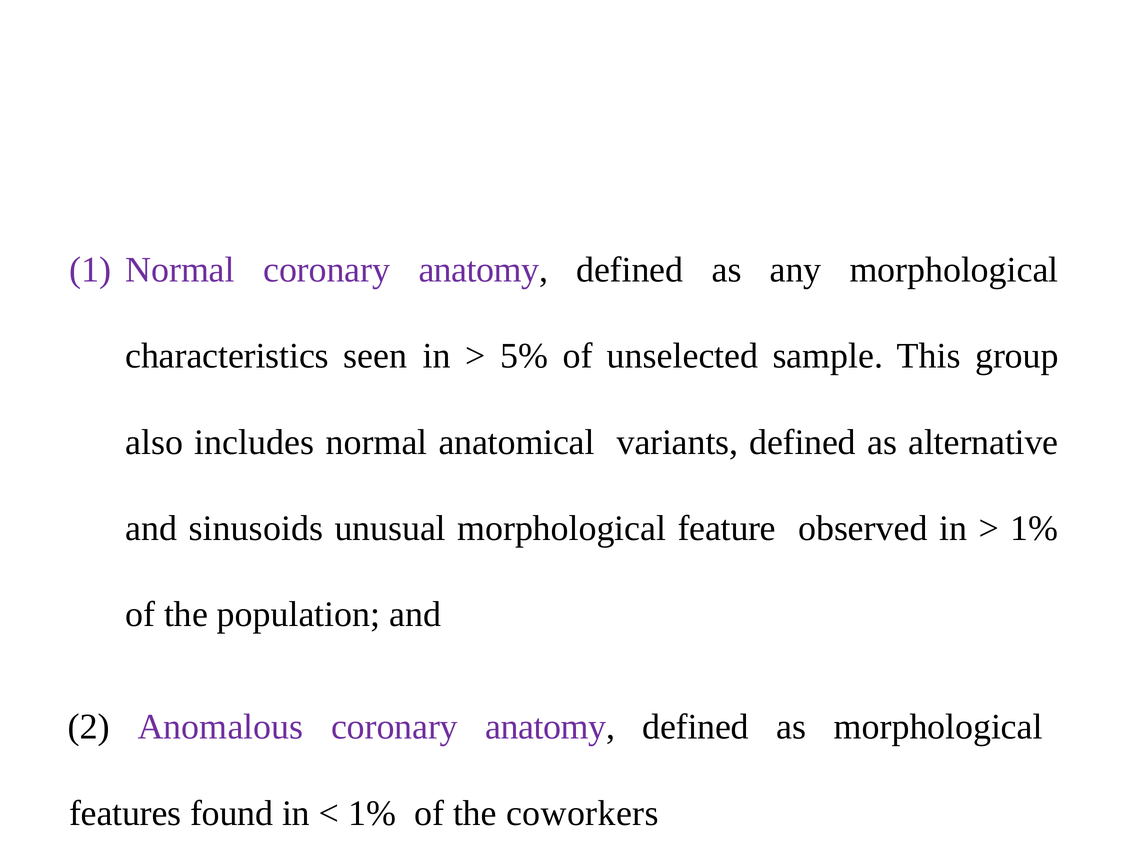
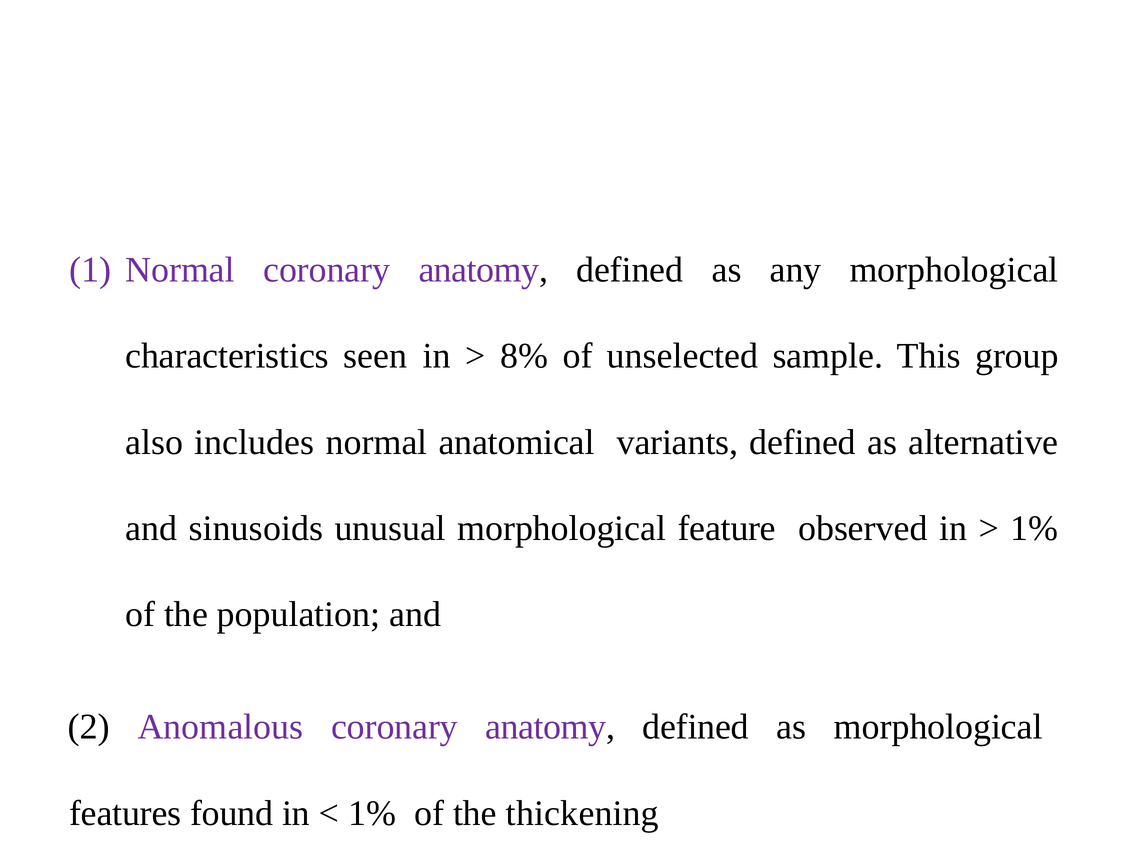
5%: 5% -> 8%
coworkers: coworkers -> thickening
